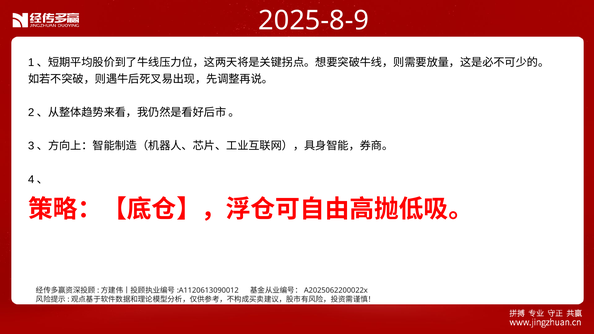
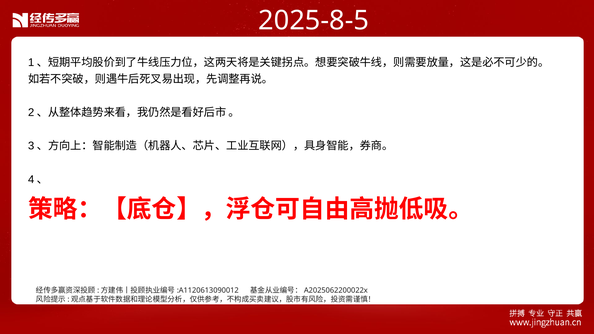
2025-8-9: 2025-8-9 -> 2025-8-5
